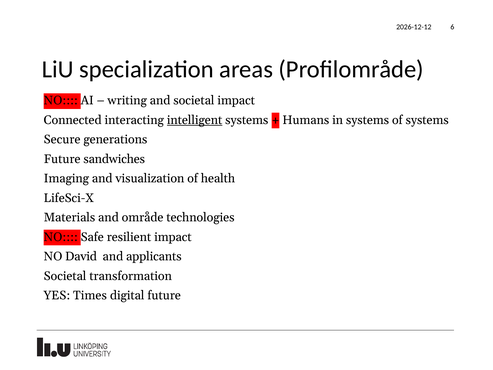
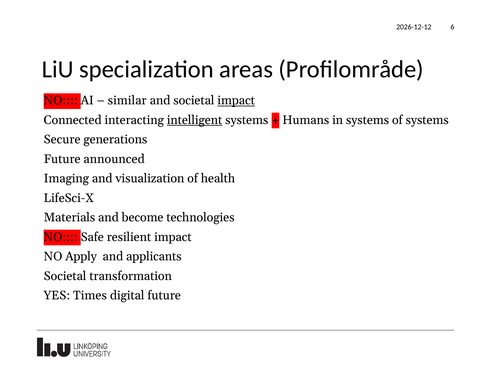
writing: writing -> similar
impact at (236, 101) underline: none -> present
sandwiches: sandwiches -> announced
område: område -> become
David: David -> Apply
